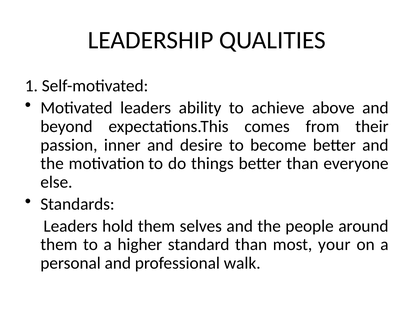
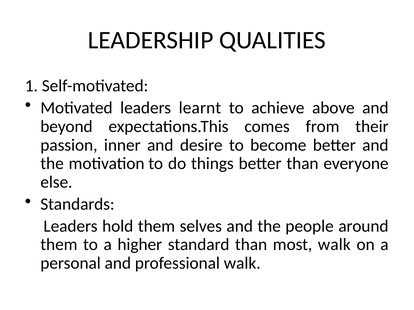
ability: ability -> learnt
most your: your -> walk
